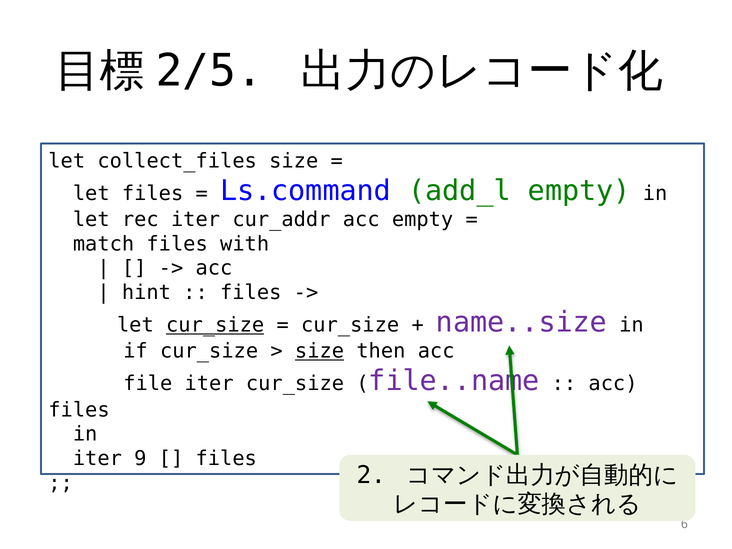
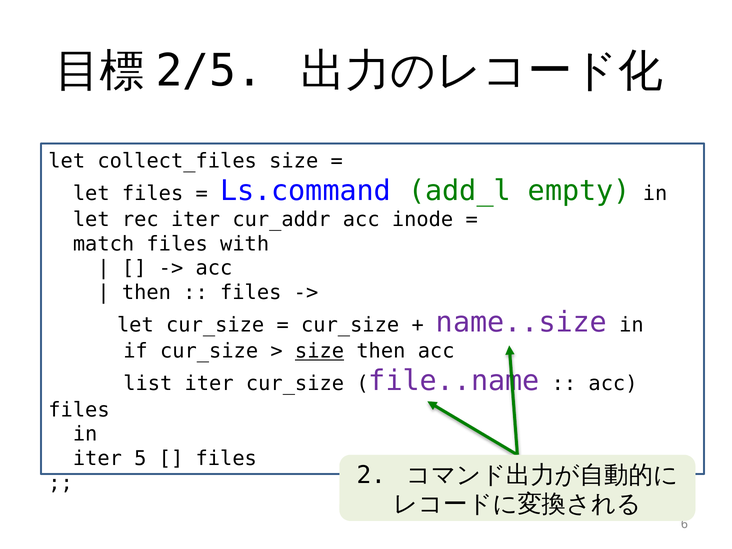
acc empty: empty -> inode
hint at (146, 293): hint -> then
cur_size at (215, 325) underline: present -> none
file: file -> list
9: 9 -> 5
